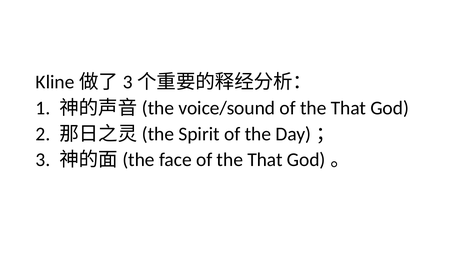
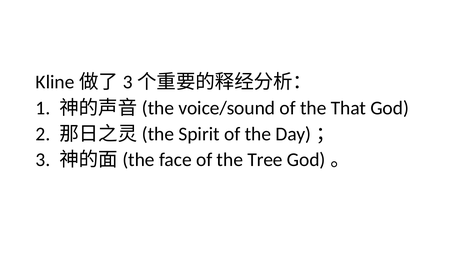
face of the That: That -> Tree
